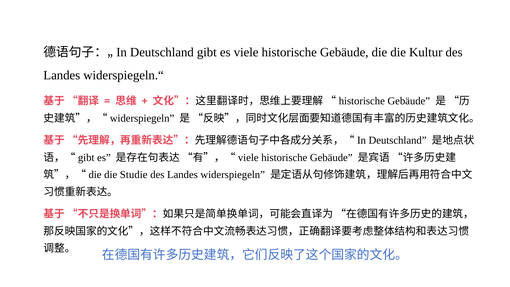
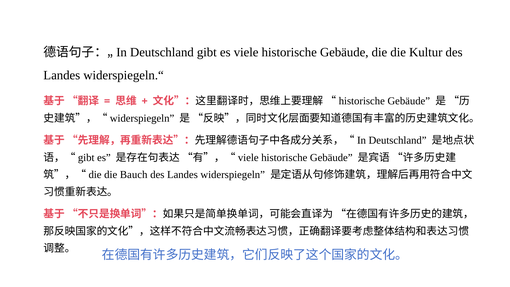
Studie: Studie -> Bauch
